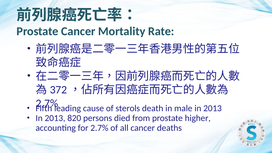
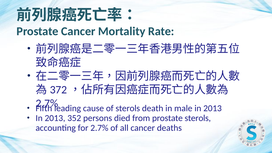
820: 820 -> 352
prostate higher: higher -> sterols
